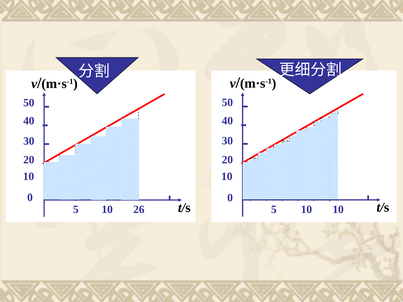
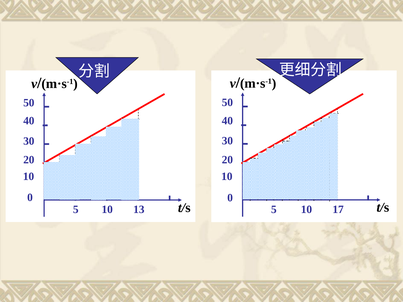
26: 26 -> 13
10 10: 10 -> 17
